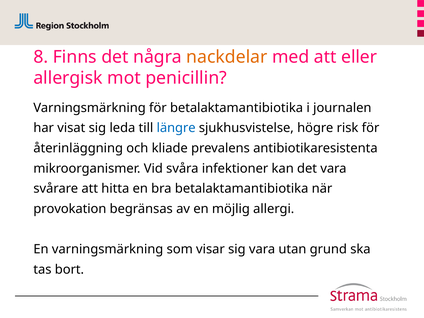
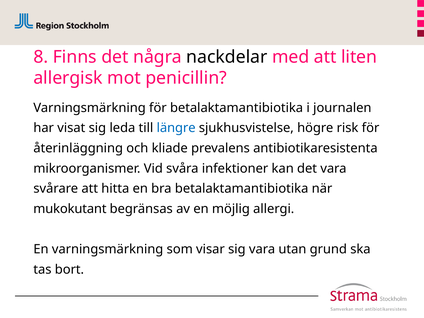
nackdelar colour: orange -> black
eller: eller -> liten
provokation: provokation -> mukokutant
